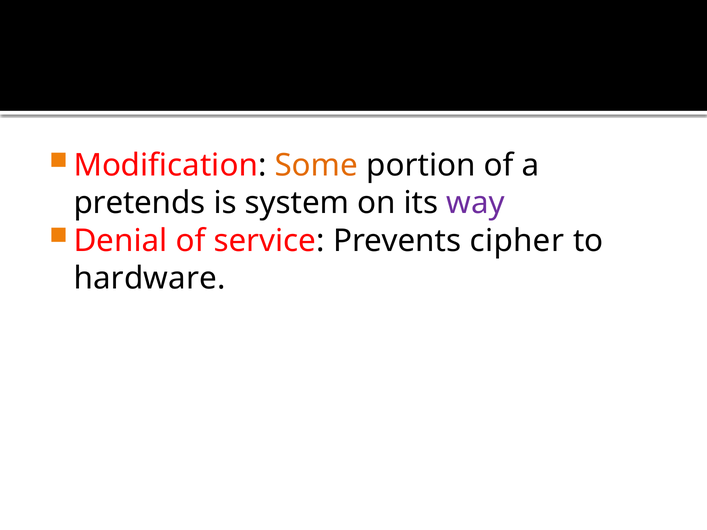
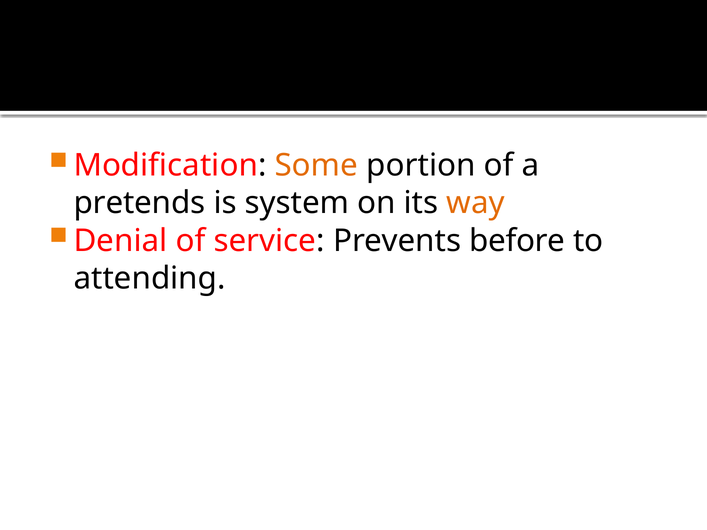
way colour: purple -> orange
cipher: cipher -> before
hardware: hardware -> attending
